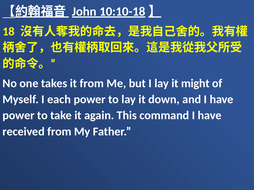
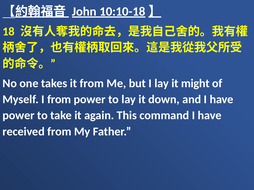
I each: each -> from
